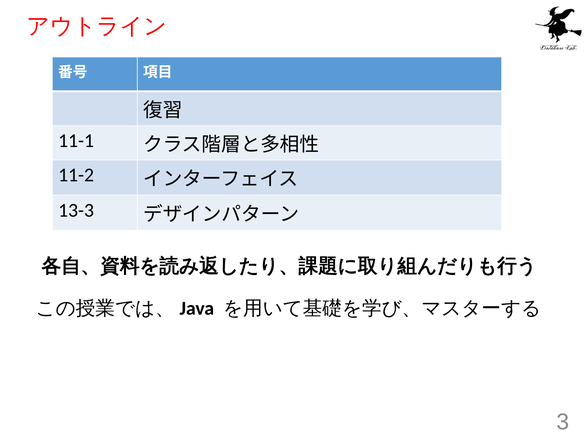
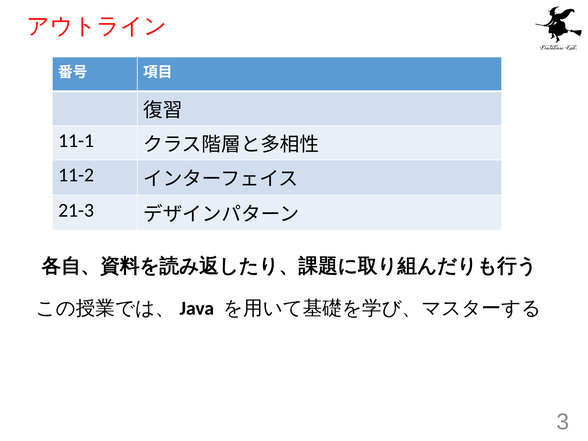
13-3: 13-3 -> 21-3
